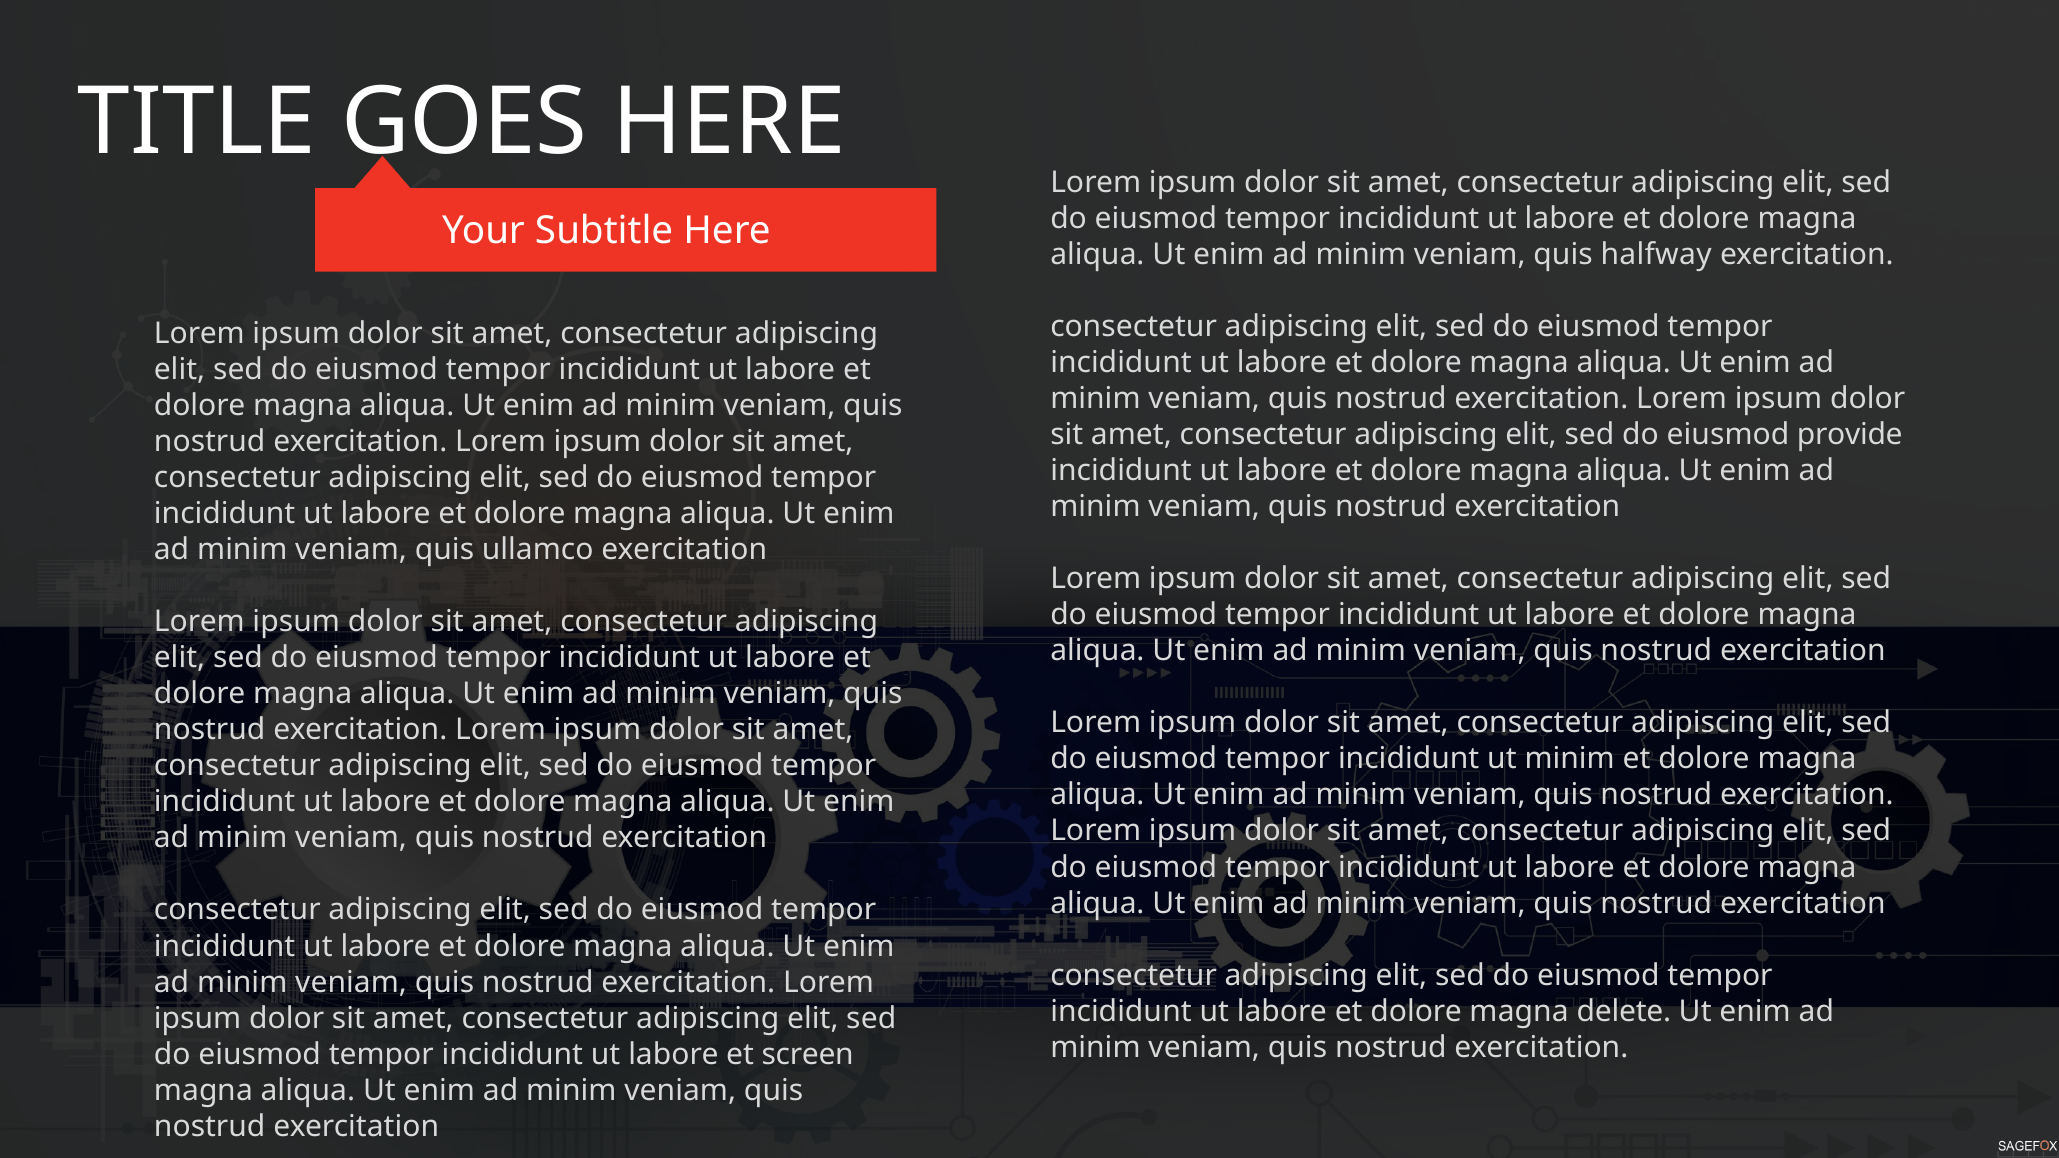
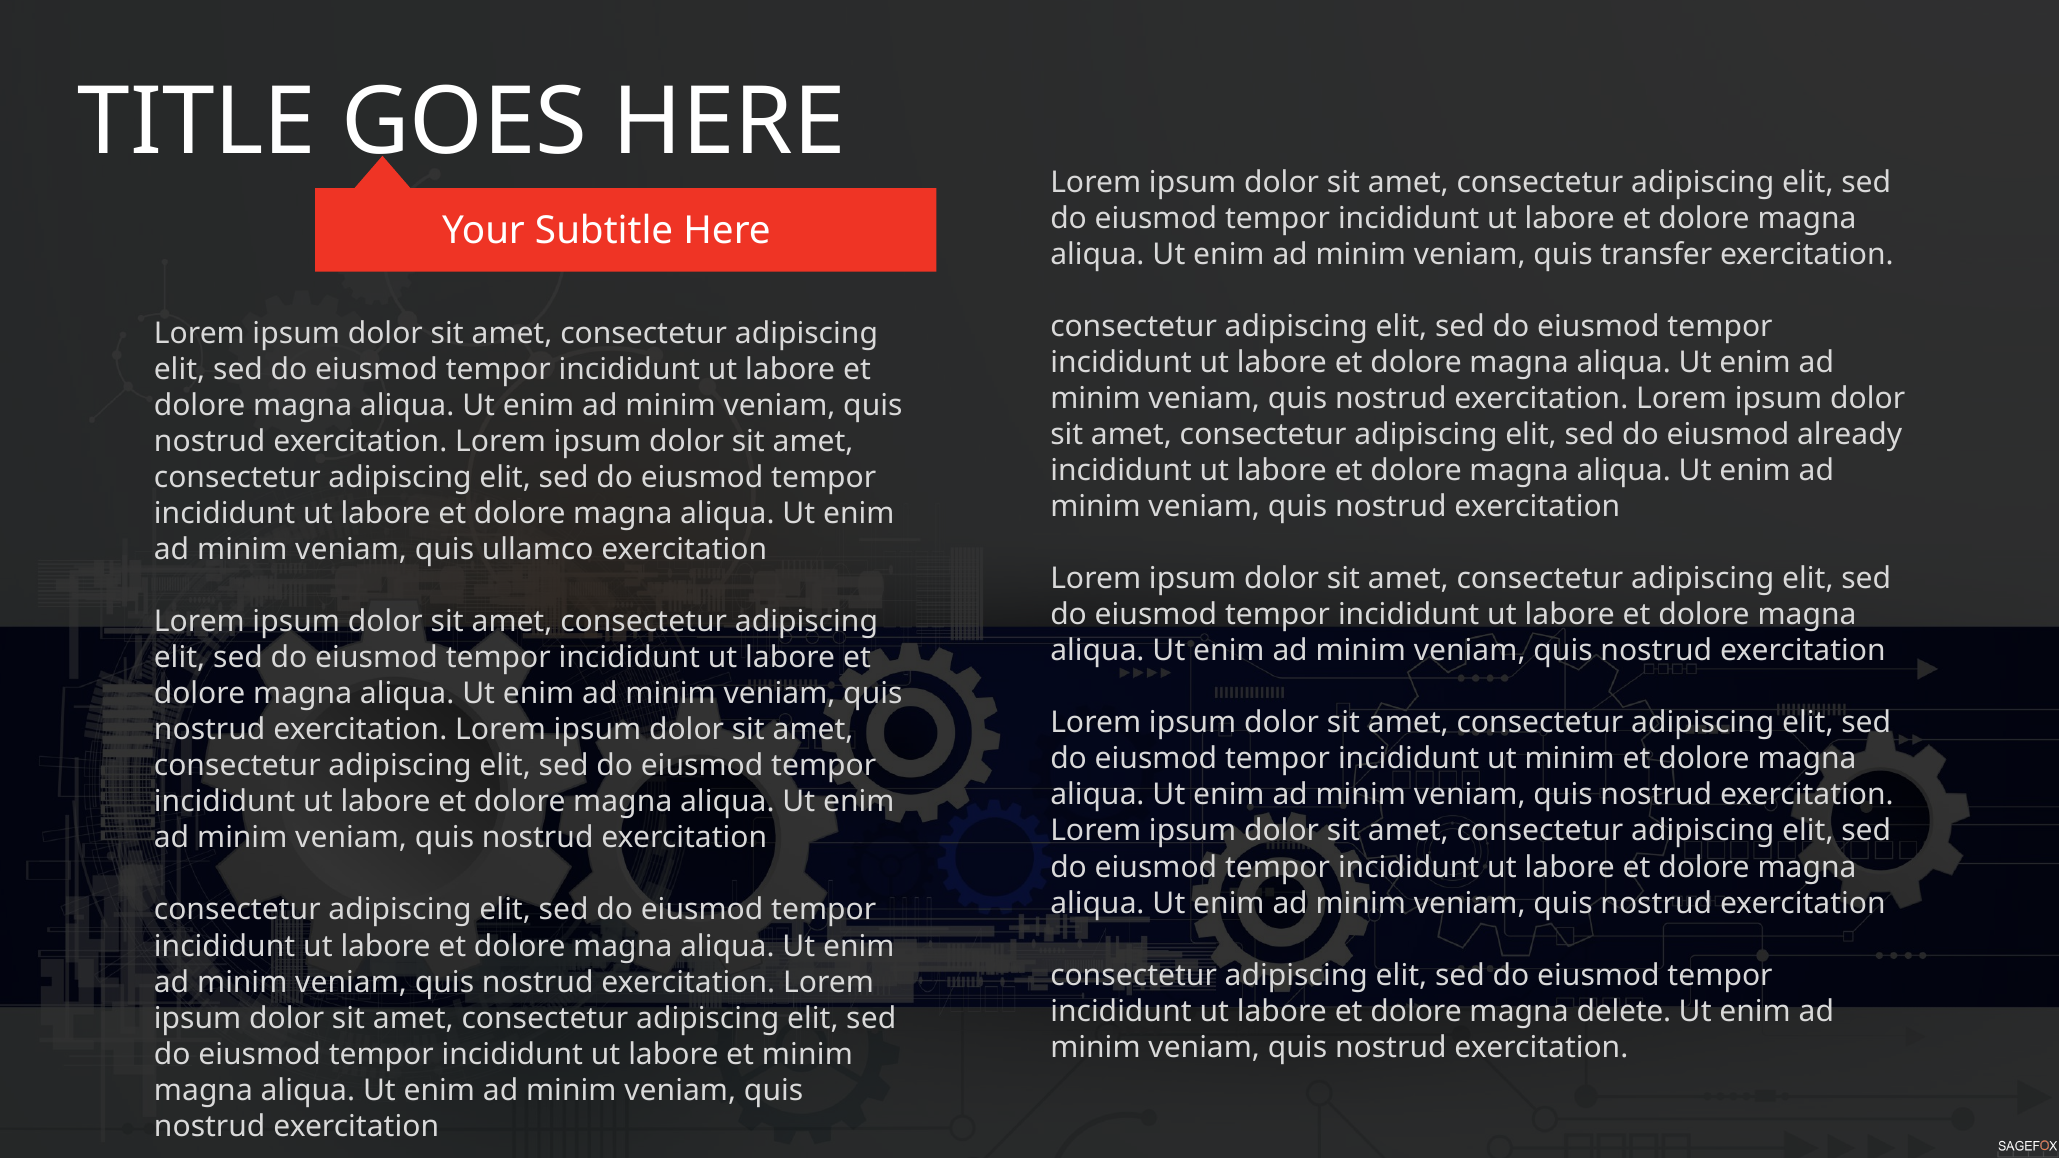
halfway: halfway -> transfer
provide: provide -> already
et screen: screen -> minim
